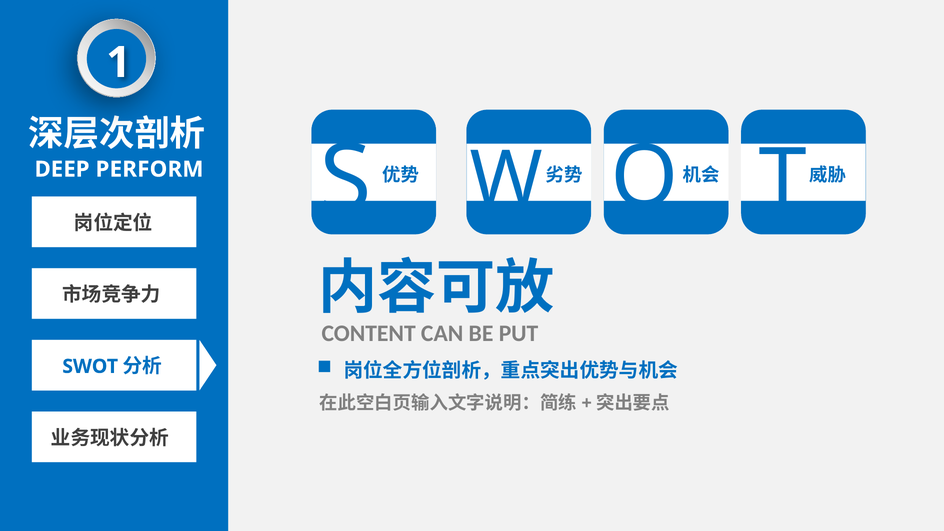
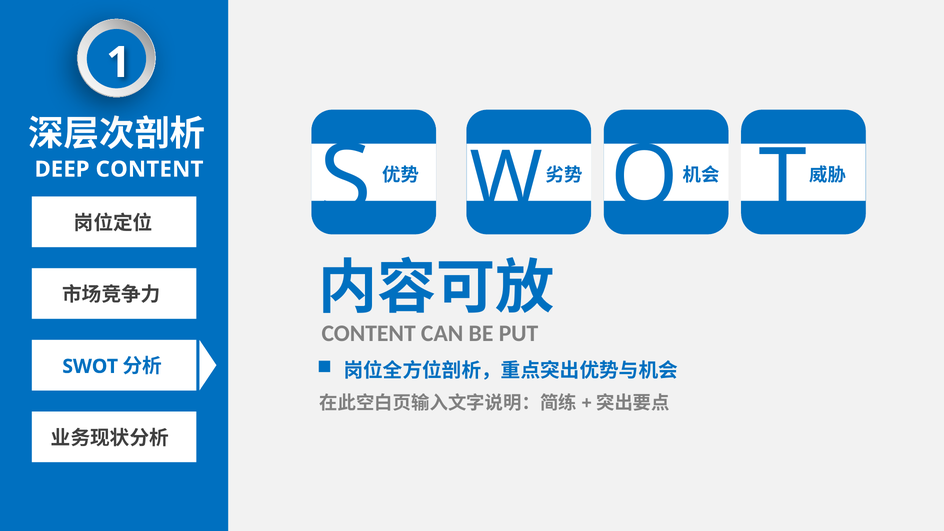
DEEP PERFORM: PERFORM -> CONTENT
